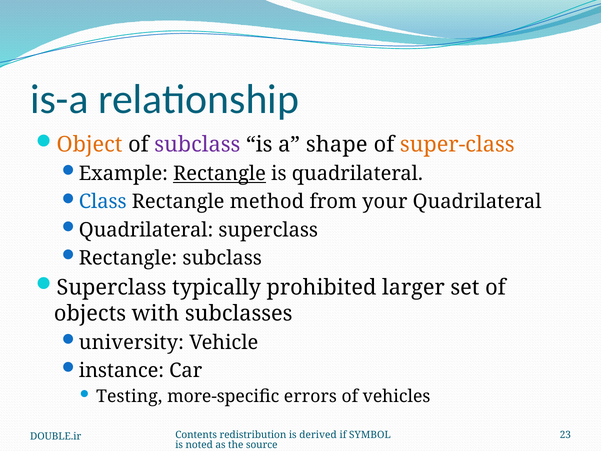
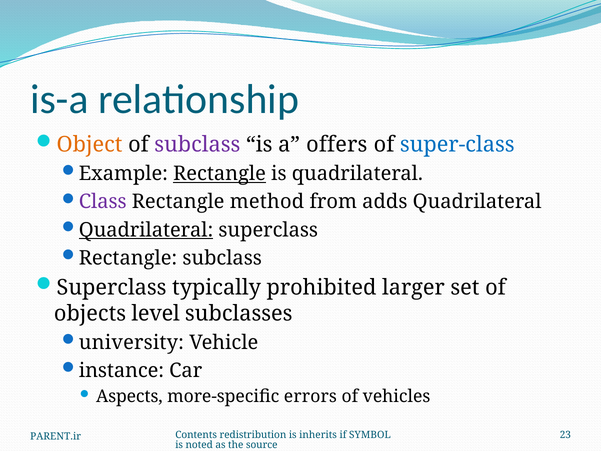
shape: shape -> offers
super-class colour: orange -> blue
Class colour: blue -> purple
your: your -> adds
Quadrilateral at (146, 230) underline: none -> present
with: with -> level
Testing: Testing -> Aspects
derived: derived -> inherits
DOUBLE.ir: DOUBLE.ir -> PARENT.ir
